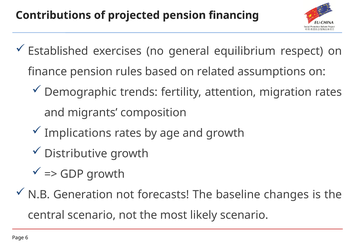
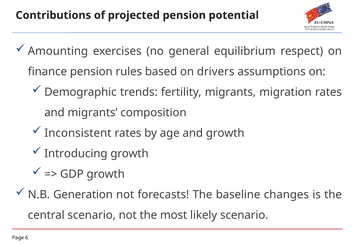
financing: financing -> potential
Established: Established -> Amounting
related: related -> drivers
fertility attention: attention -> migrants
Implications: Implications -> Inconsistent
Distributive: Distributive -> Introducing
